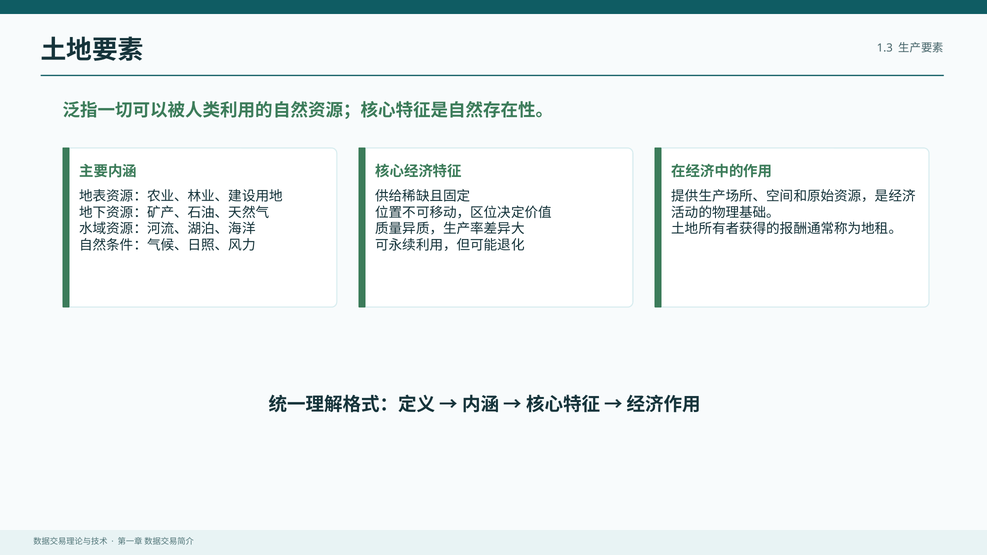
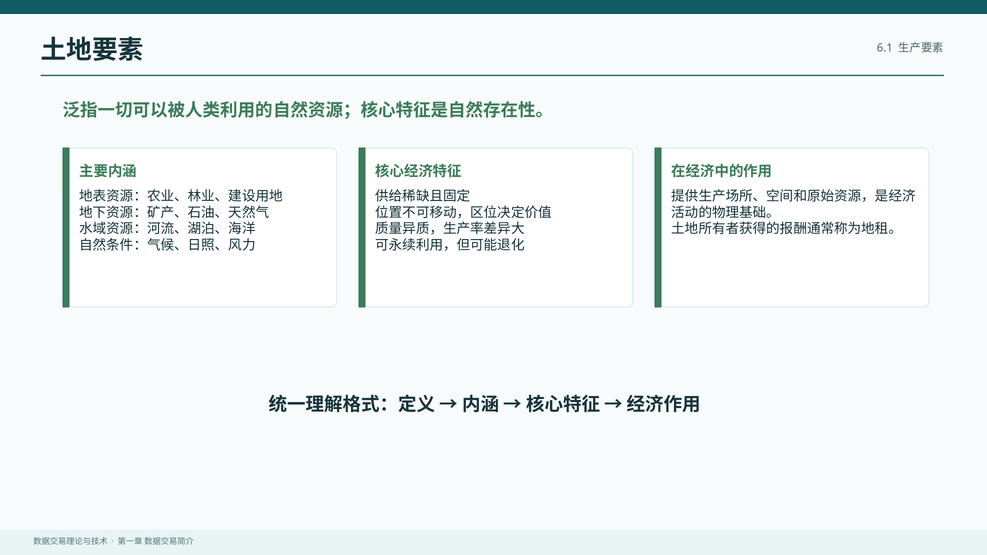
1.3: 1.3 -> 6.1
